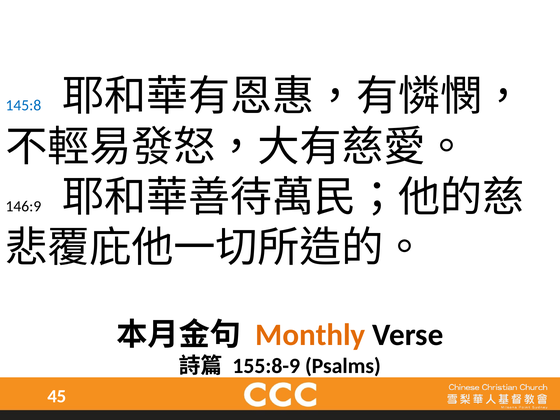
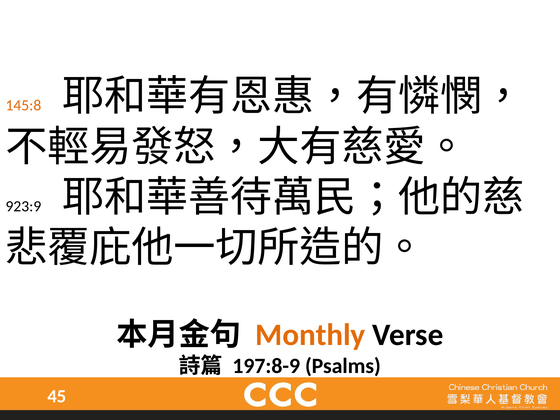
145:8 colour: blue -> orange
146:9: 146:9 -> 923:9
155:8-9: 155:8-9 -> 197:8-9
